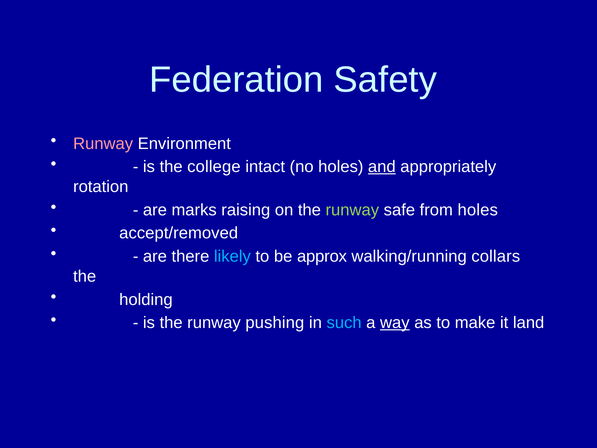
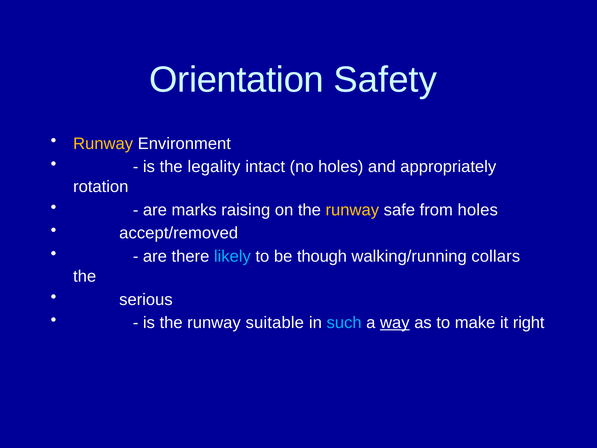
Federation: Federation -> Orientation
Runway at (103, 143) colour: pink -> yellow
college: college -> legality
and underline: present -> none
runway at (352, 210) colour: light green -> yellow
approx: approx -> though
holding: holding -> serious
pushing: pushing -> suitable
land: land -> right
